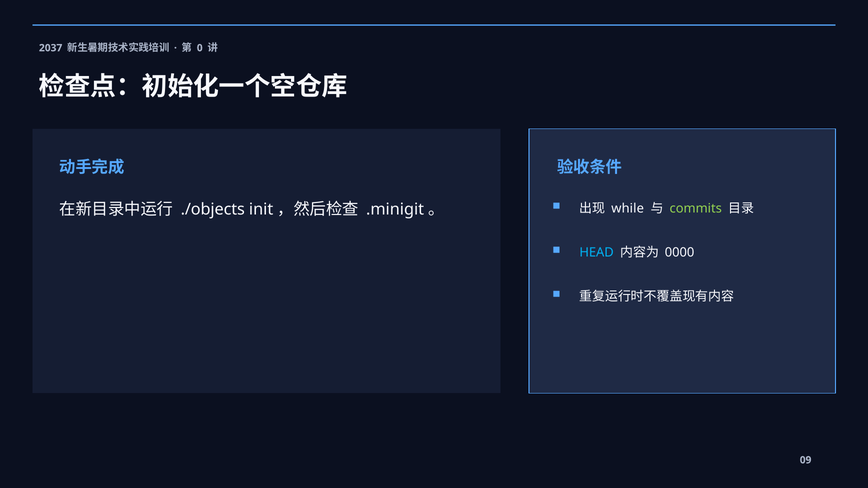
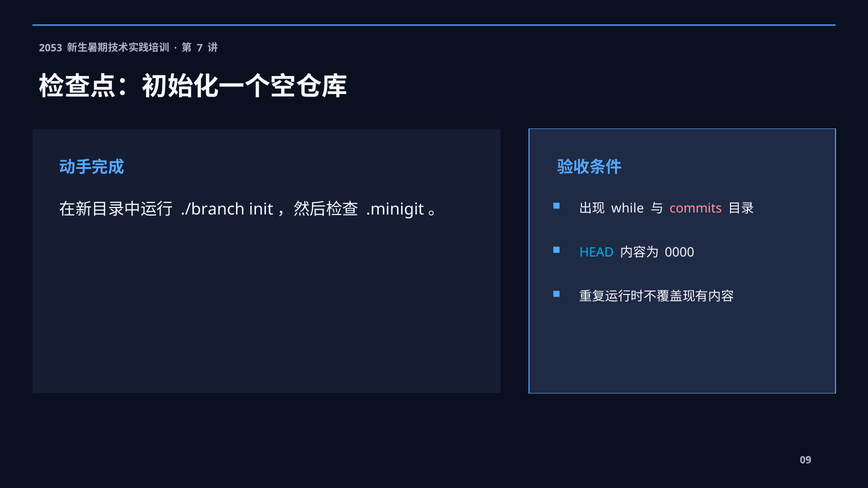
2037: 2037 -> 2053
0: 0 -> 7
./objects: ./objects -> ./branch
commits colour: light green -> pink
